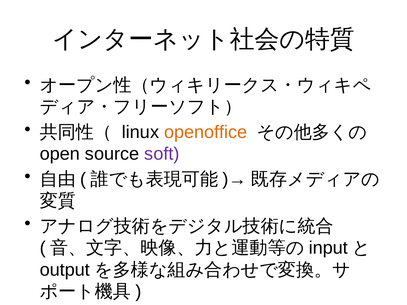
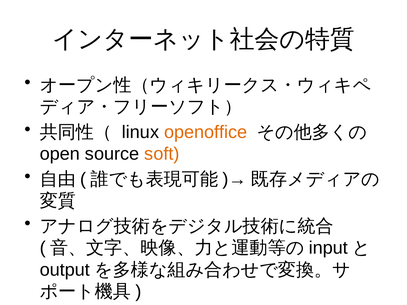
soft colour: purple -> orange
